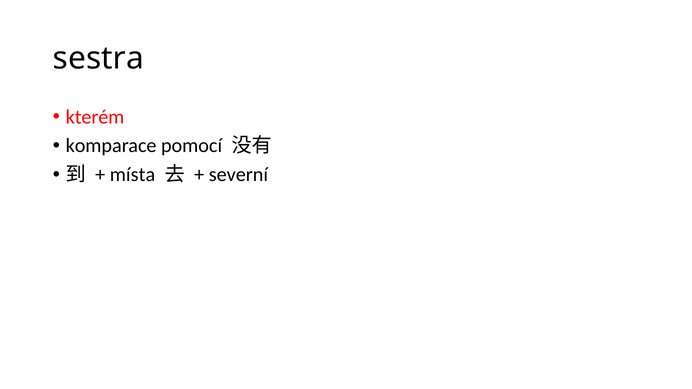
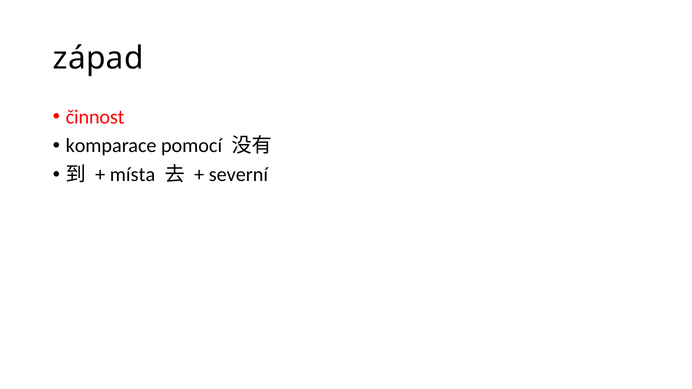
sestra: sestra -> západ
kterém: kterém -> činnost
